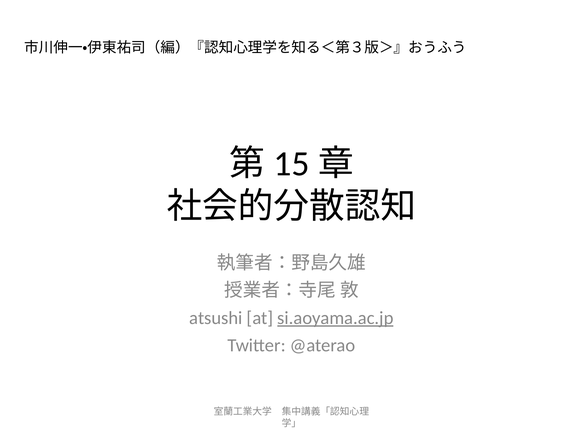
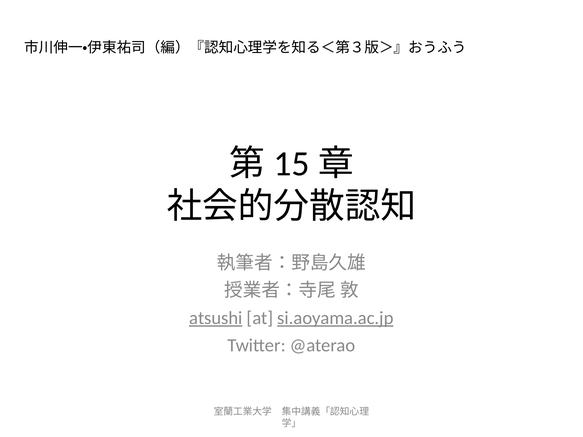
atsushi underline: none -> present
